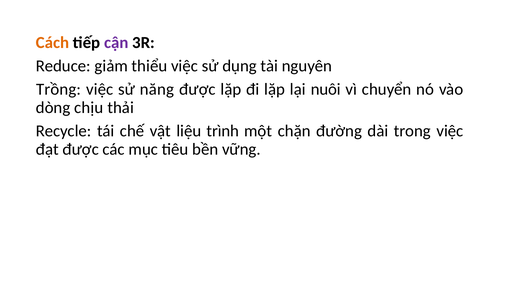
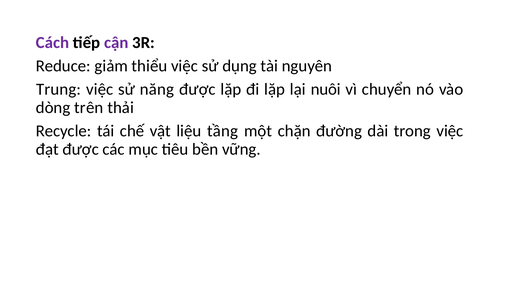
Cách colour: orange -> purple
Trồng: Trồng -> Trung
chịu: chịu -> trên
trình: trình -> tầng
